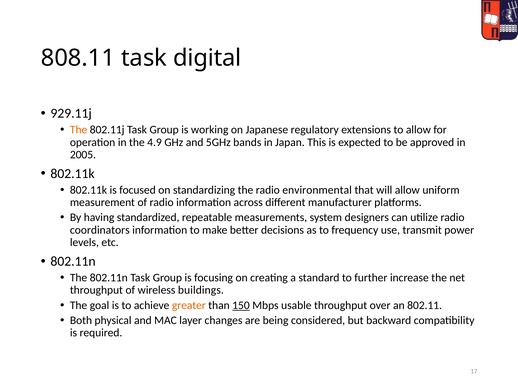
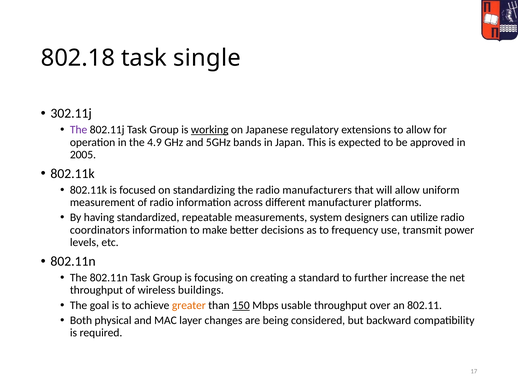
808.11: 808.11 -> 802.18
digital: digital -> single
929.11j: 929.11j -> 302.11j
The at (79, 130) colour: orange -> purple
working underline: none -> present
environmental: environmental -> manufacturers
